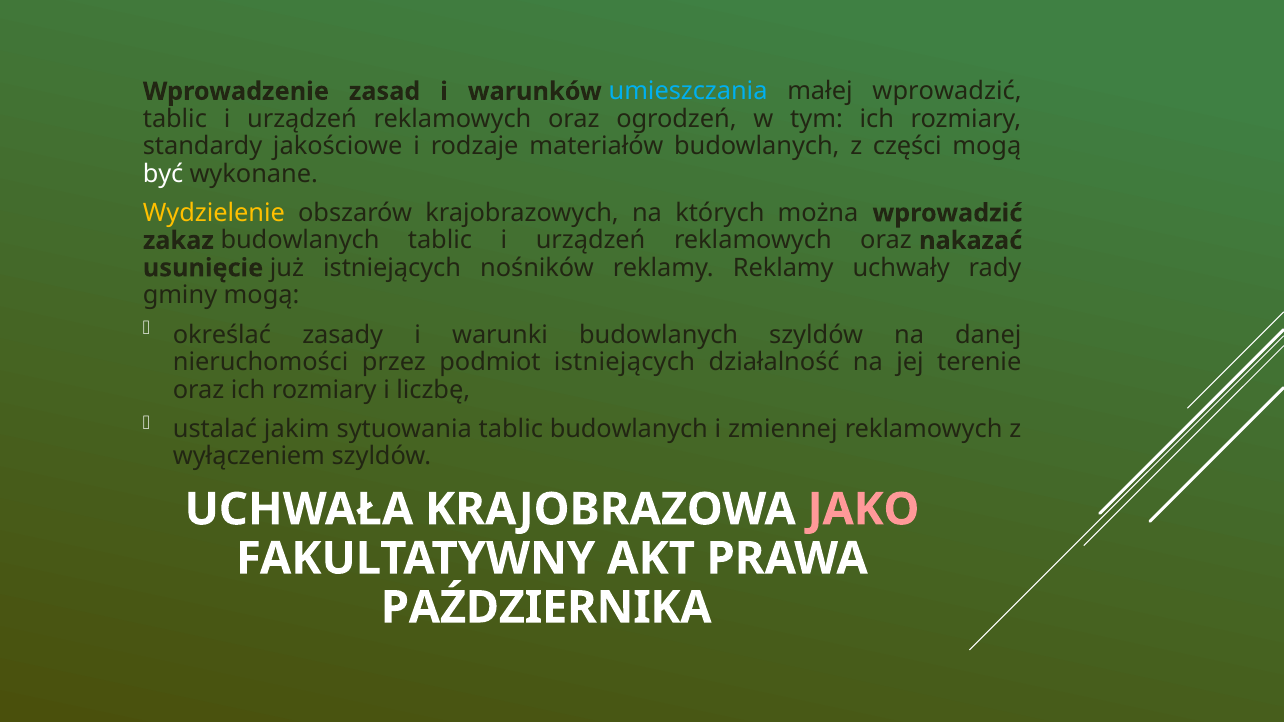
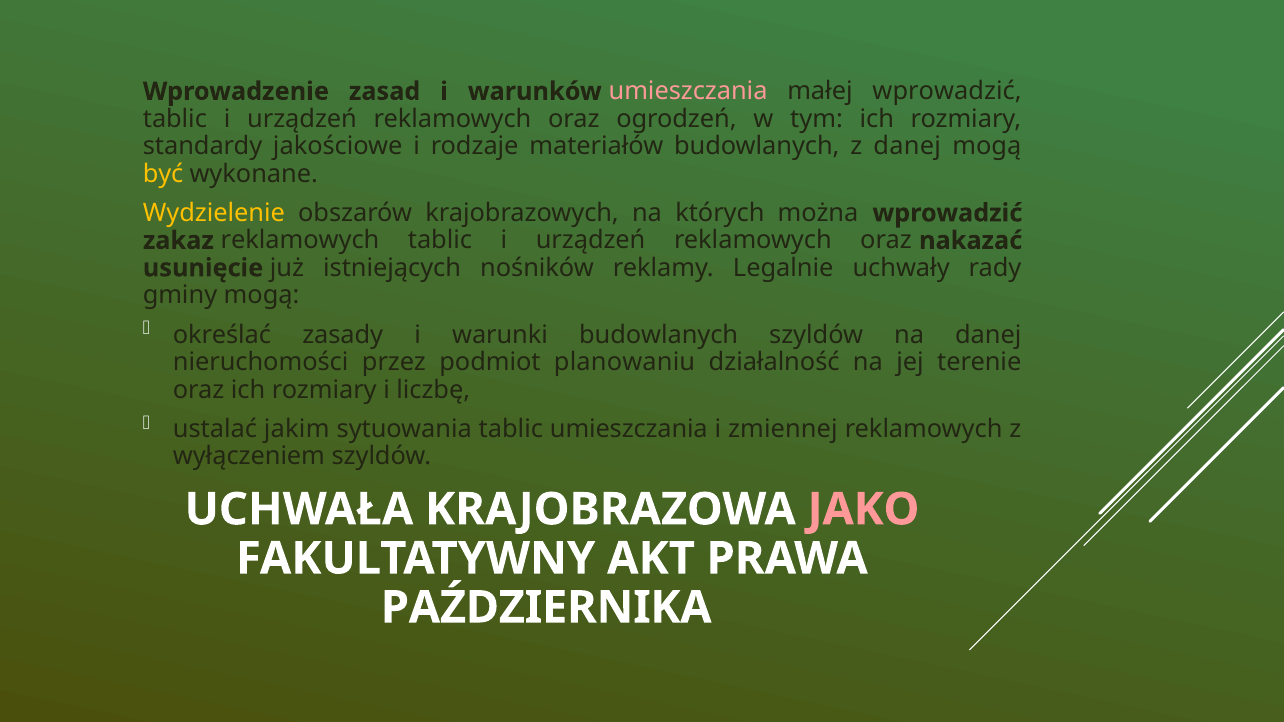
umieszczania at (688, 91) colour: light blue -> pink
z części: części -> danej
być colour: white -> yellow
zakaz budowlanych: budowlanych -> reklamowych
reklamy Reklamy: Reklamy -> Legalnie
podmiot istniejących: istniejących -> planowaniu
tablic budowlanych: budowlanych -> umieszczania
